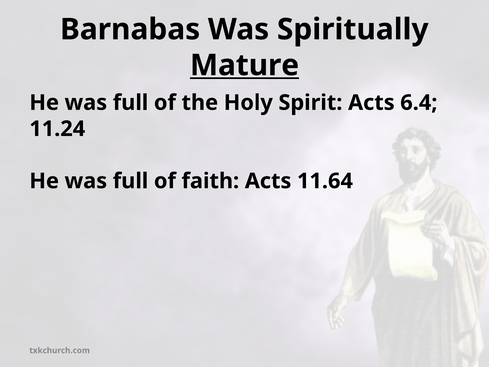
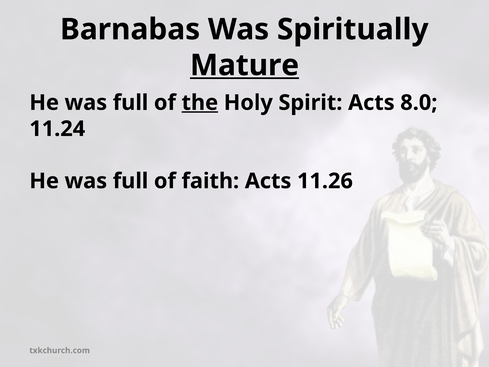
the underline: none -> present
6.4: 6.4 -> 8.0
11.64: 11.64 -> 11.26
